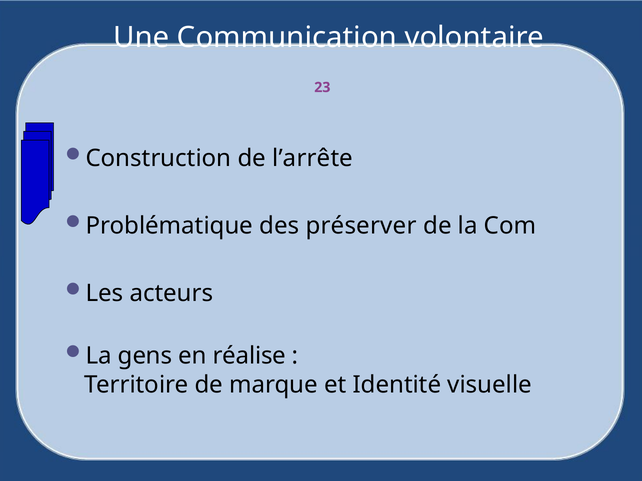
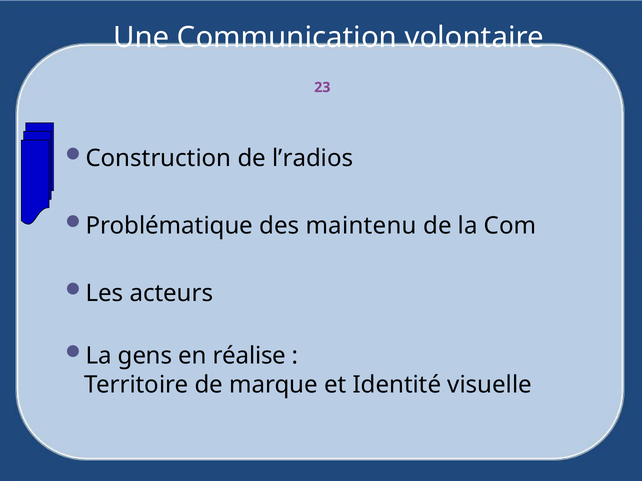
l’arrête: l’arrête -> l’radios
préserver: préserver -> maintenu
